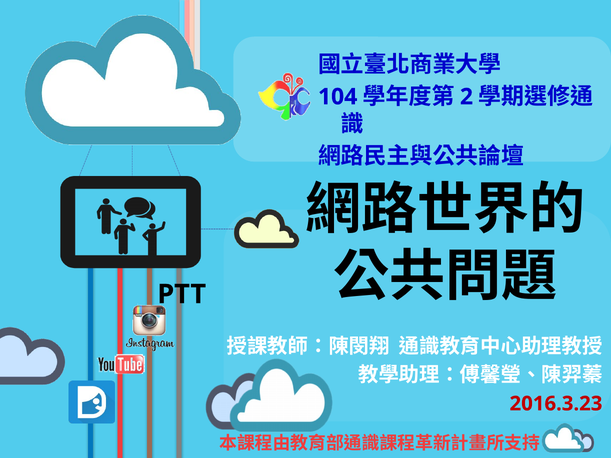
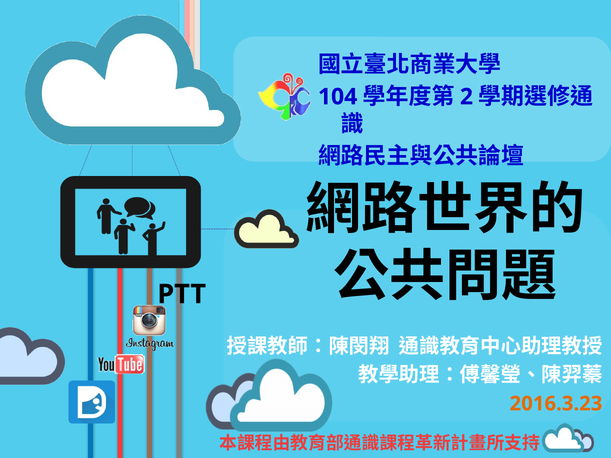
2016.3.23 colour: red -> orange
